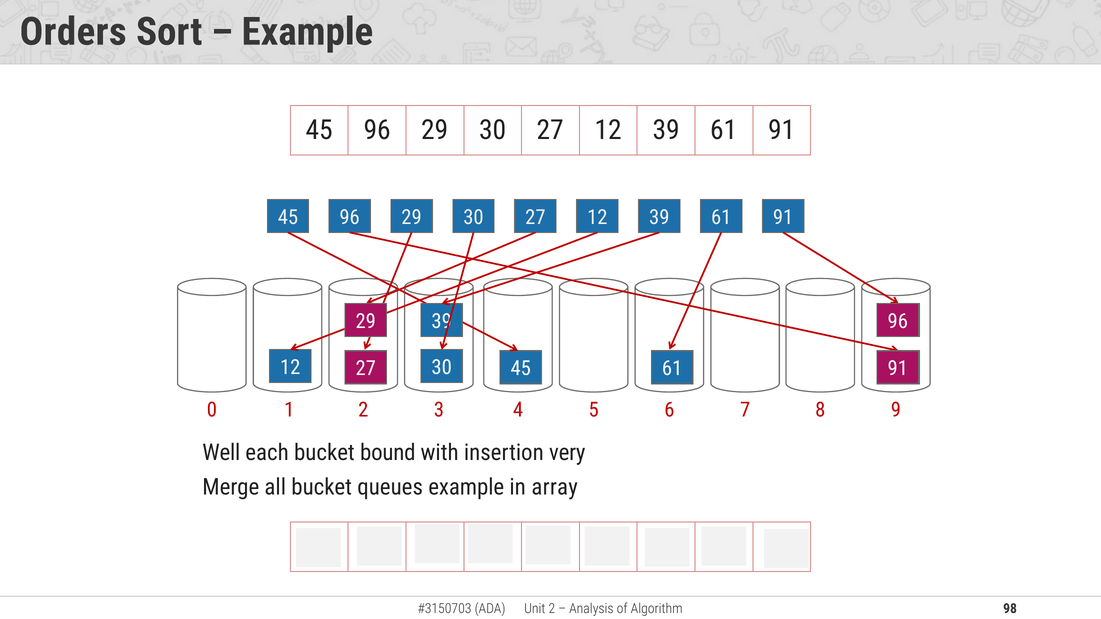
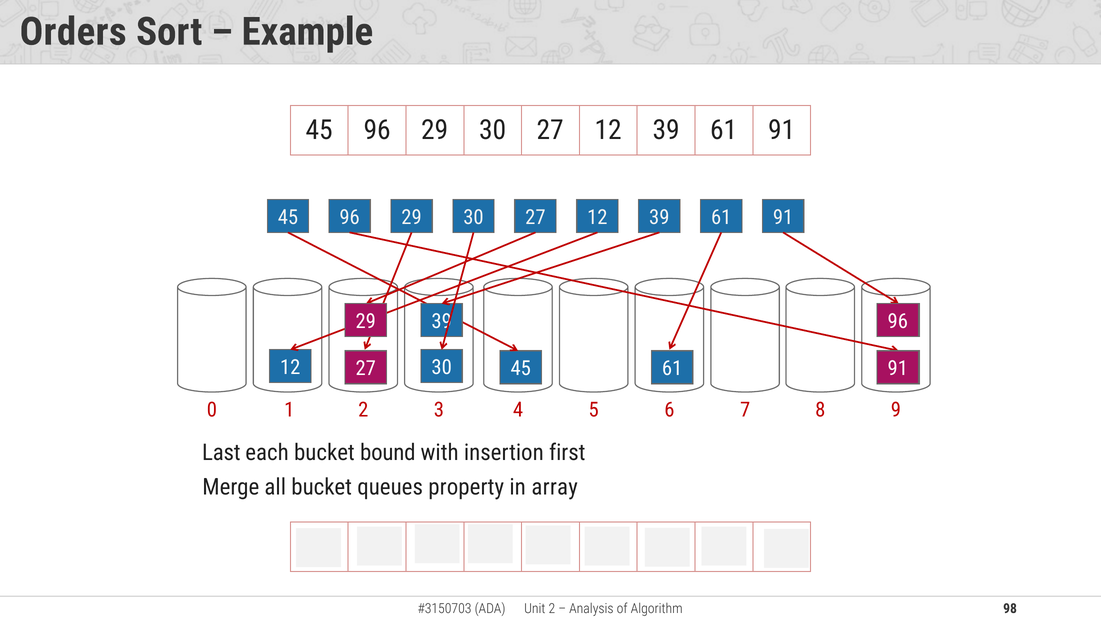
Well: Well -> Last
very: very -> first
queues example: example -> property
